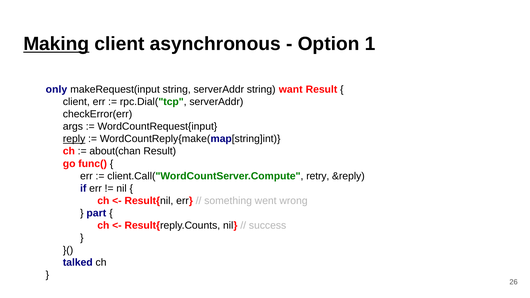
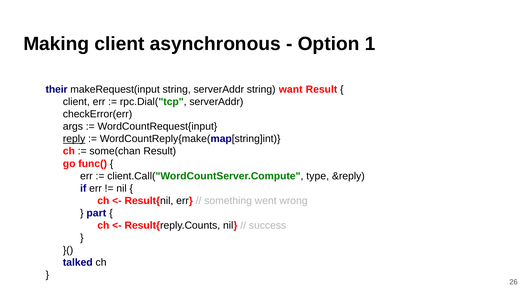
Making underline: present -> none
only: only -> their
about(chan: about(chan -> some(chan
retry: retry -> type
